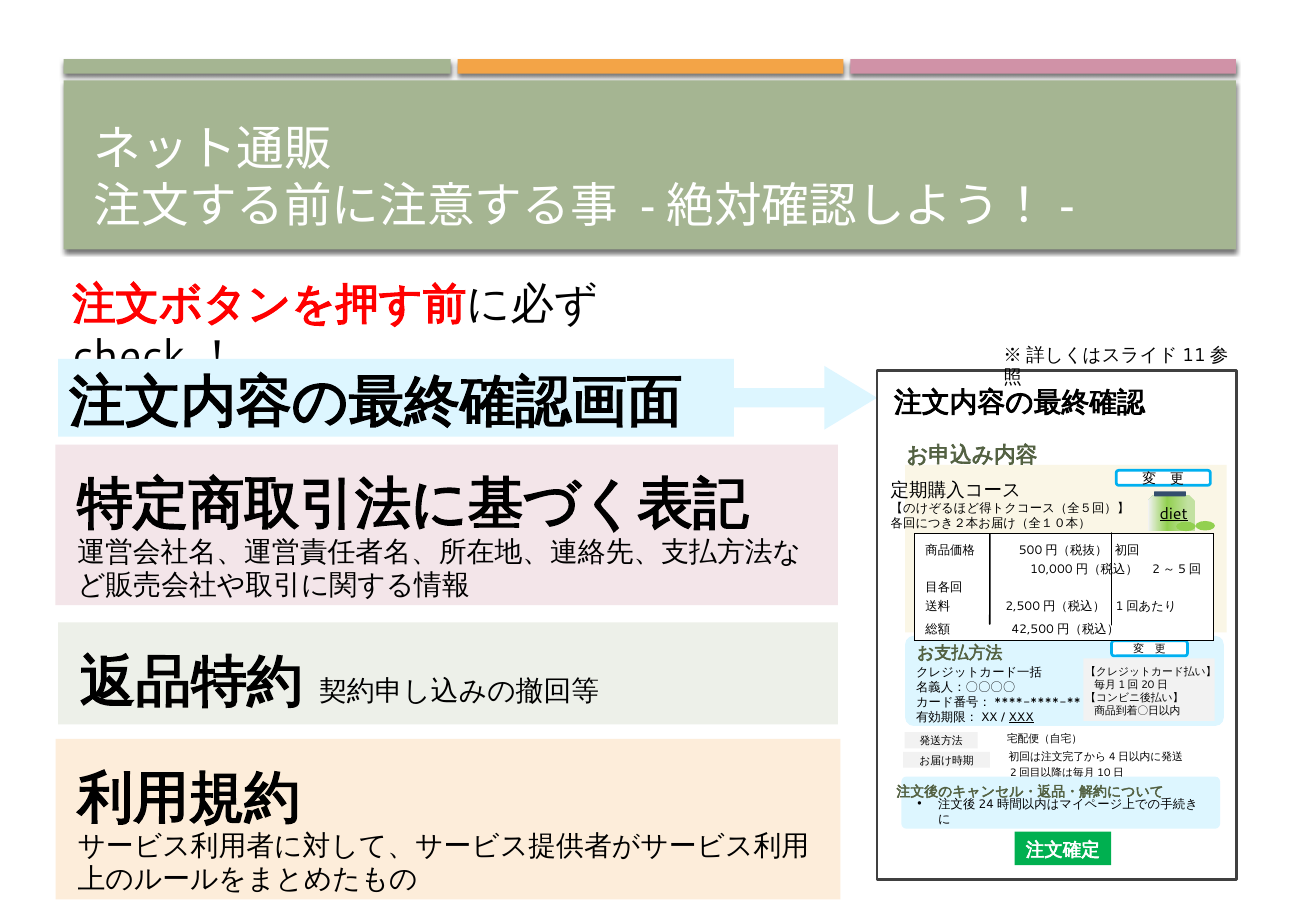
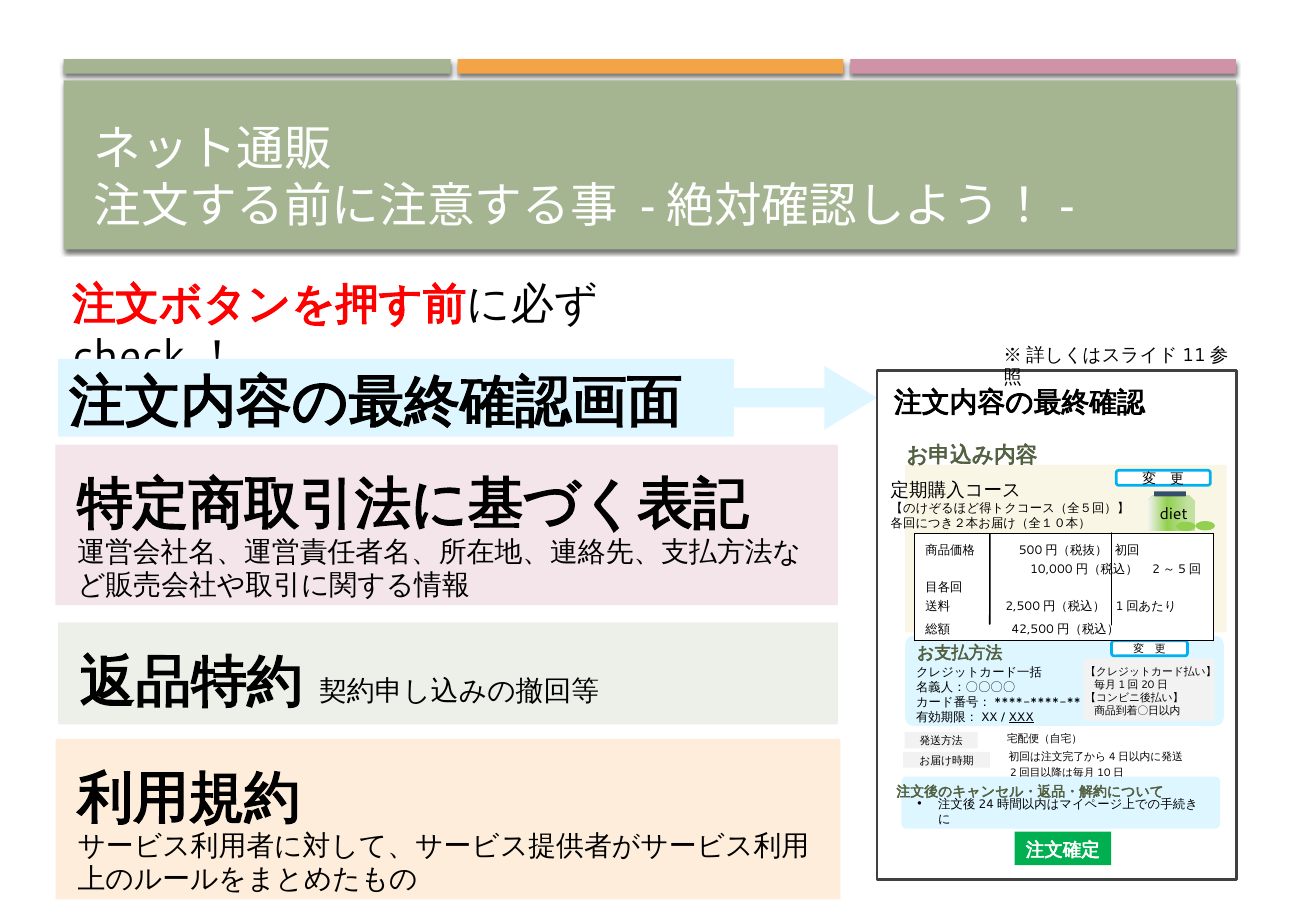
diet underline: present -> none
